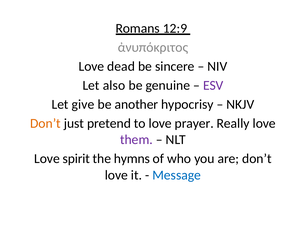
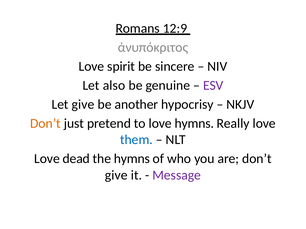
dead: dead -> spirit
love prayer: prayer -> hymns
them colour: purple -> blue
spirit: spirit -> dead
love at (116, 175): love -> give
Message colour: blue -> purple
